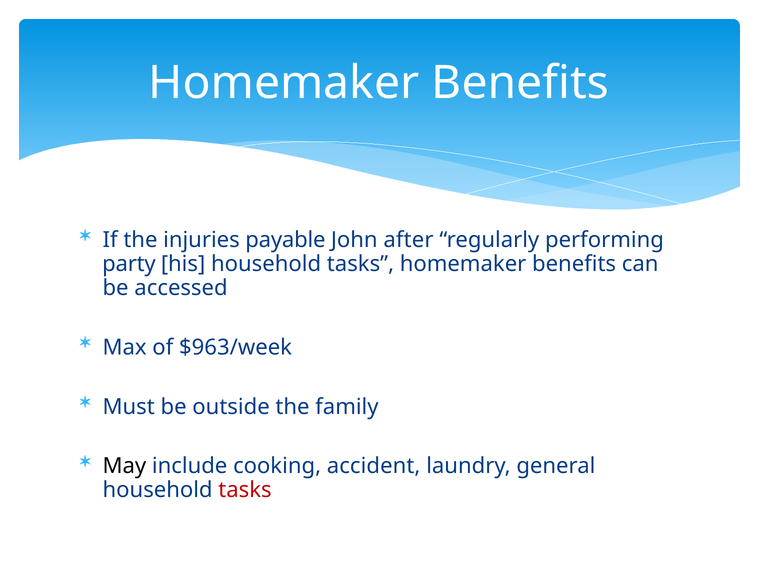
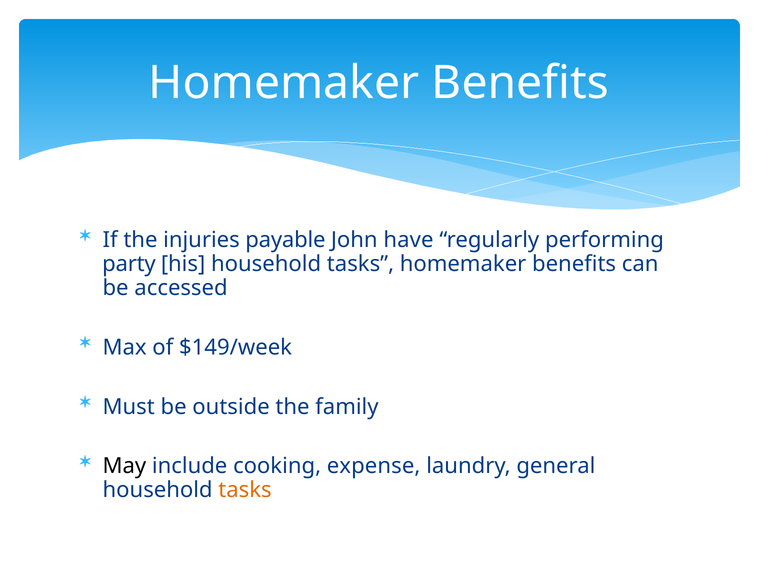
after: after -> have
$963/week: $963/week -> $149/week
accident: accident -> expense
tasks at (245, 490) colour: red -> orange
